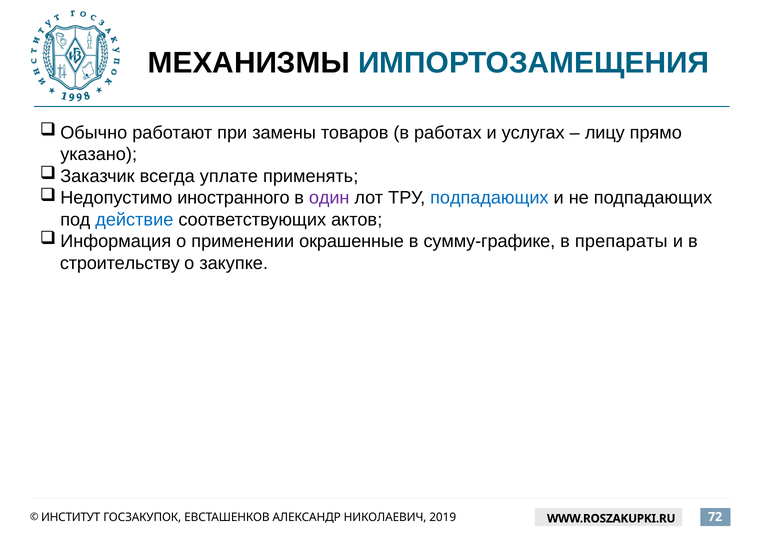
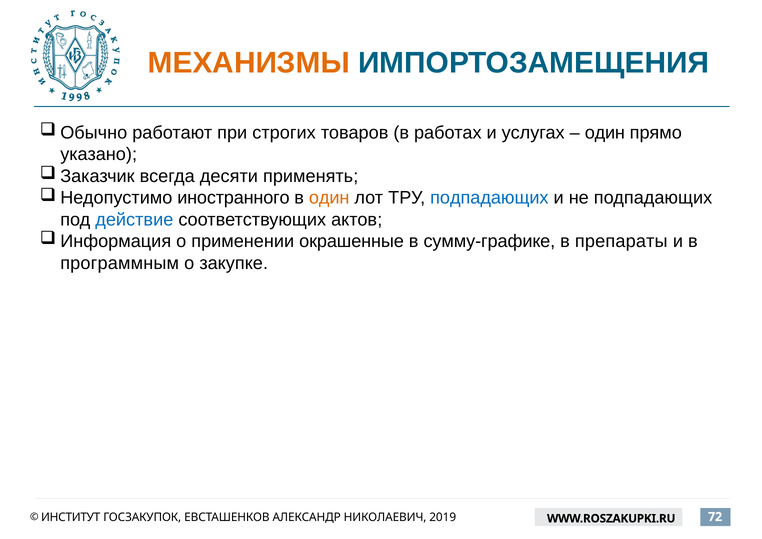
МЕХАНИЗМЫ colour: black -> orange
замены: замены -> строгих
лицу at (605, 133): лицу -> один
уплате: уплате -> десяти
один at (329, 198) colour: purple -> orange
строительству: строительству -> программным
